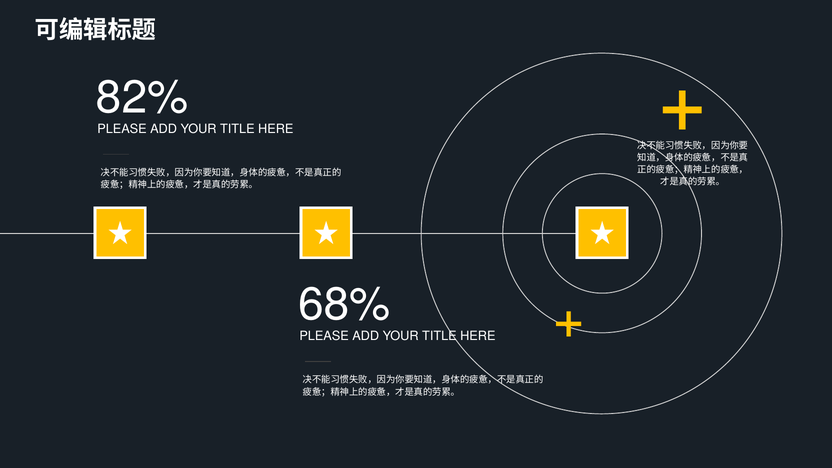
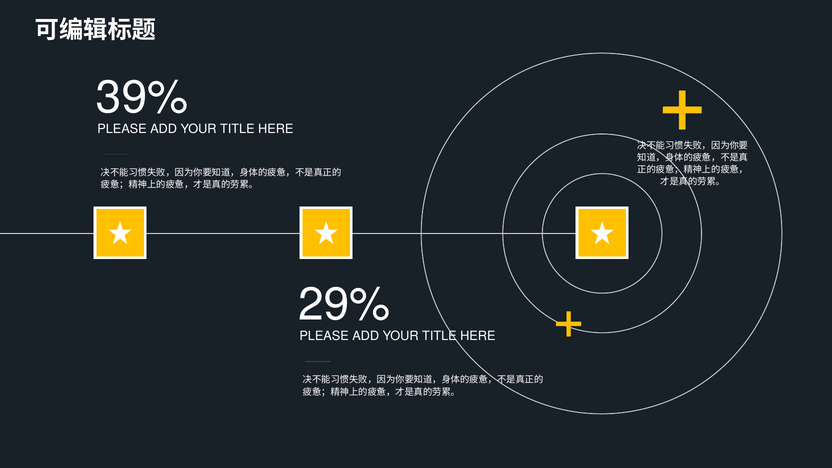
82%: 82% -> 39%
68%: 68% -> 29%
